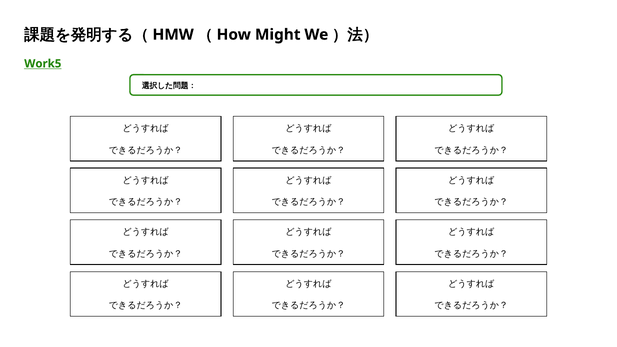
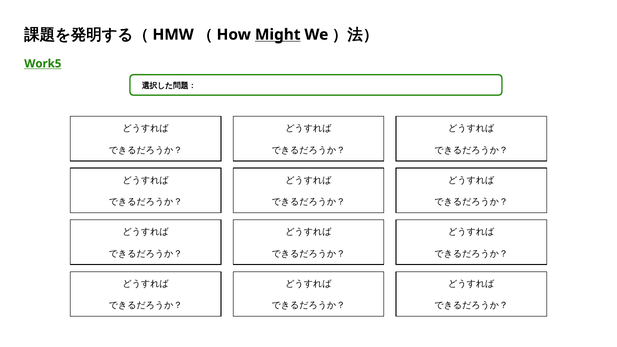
Might underline: none -> present
